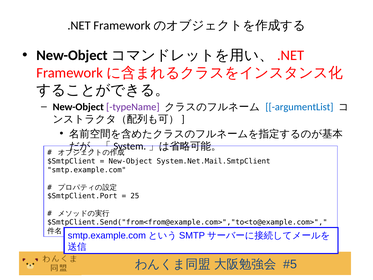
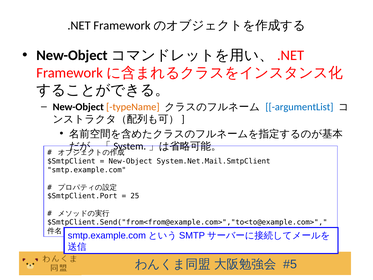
typeName colour: purple -> orange
